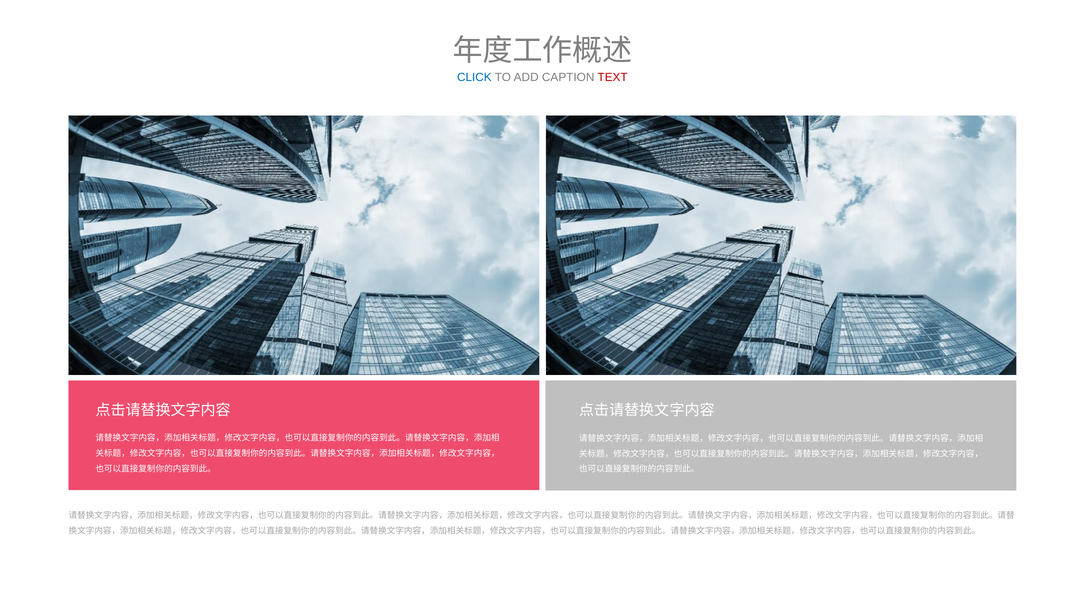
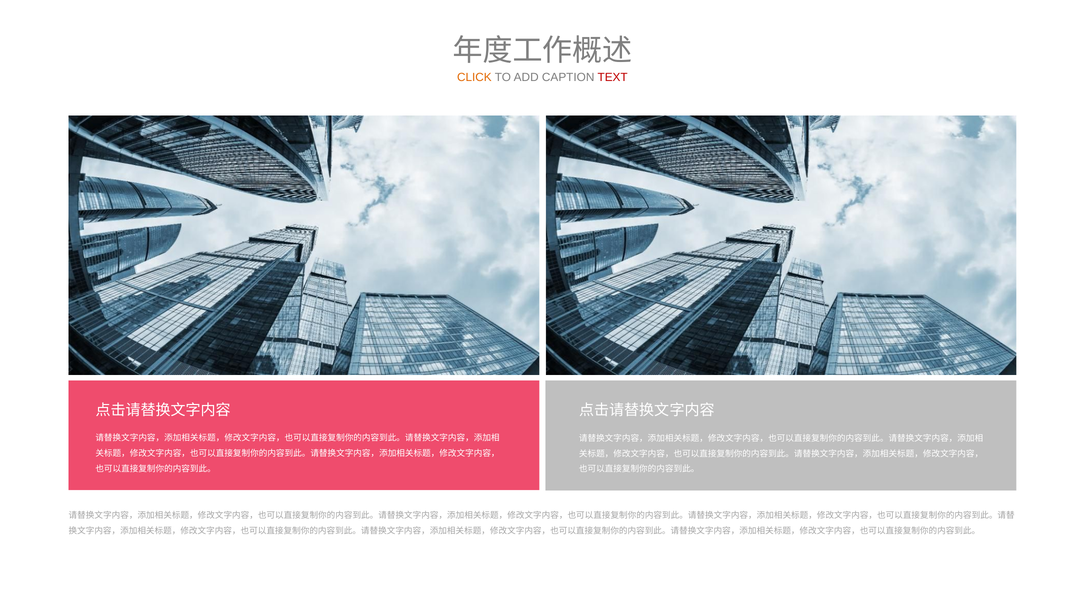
CLICK colour: blue -> orange
